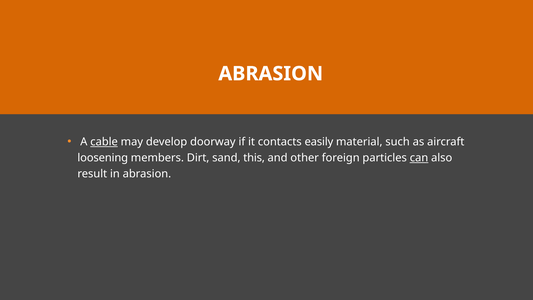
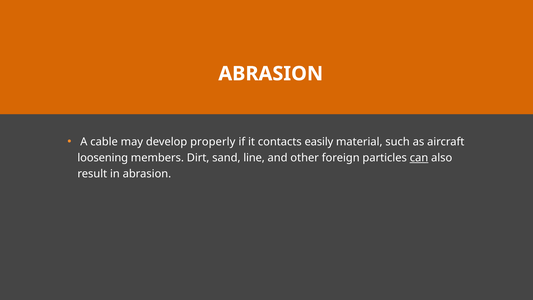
cable underline: present -> none
doorway: doorway -> properly
this: this -> line
